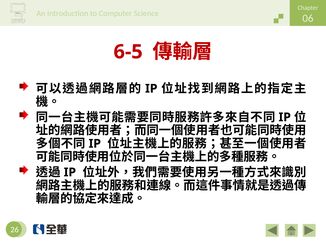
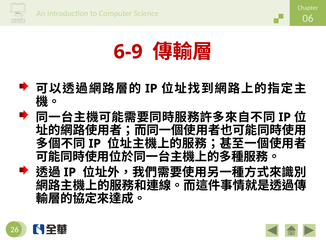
6-5: 6-5 -> 6-9
